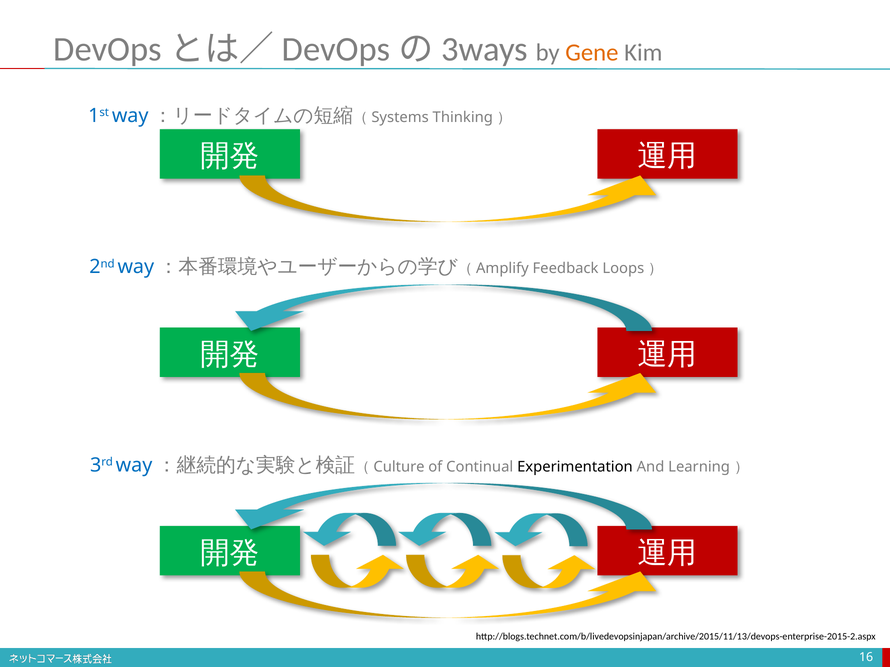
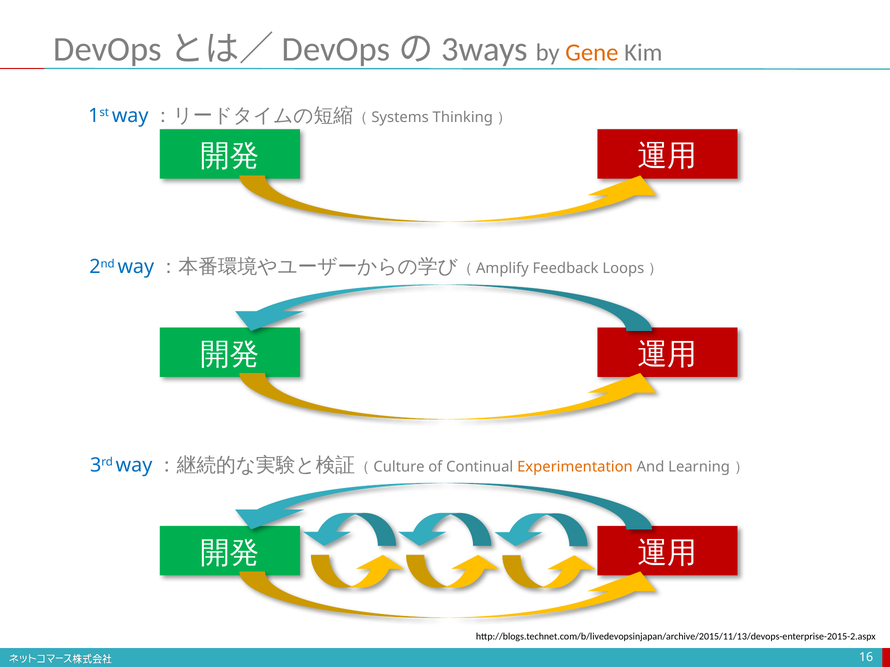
Experimentation colour: black -> orange
